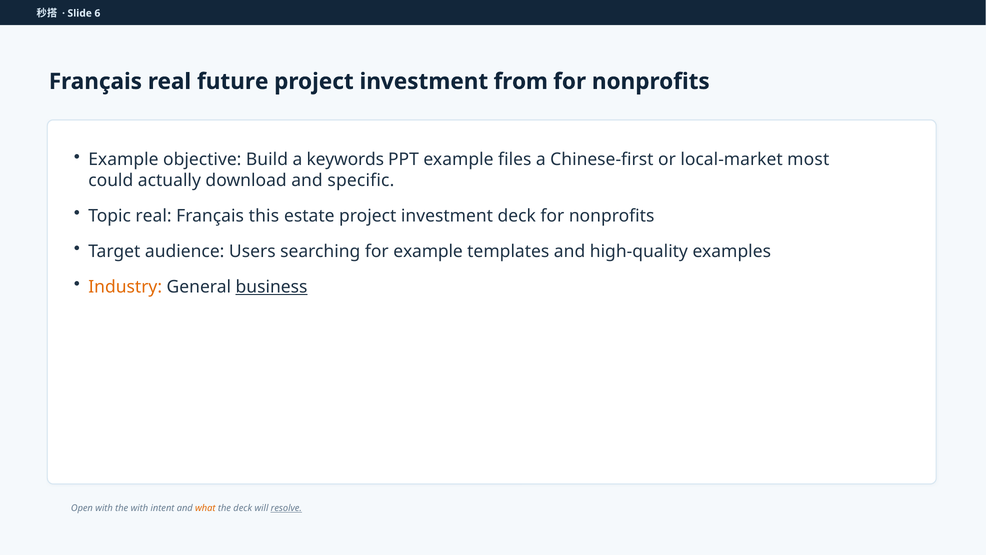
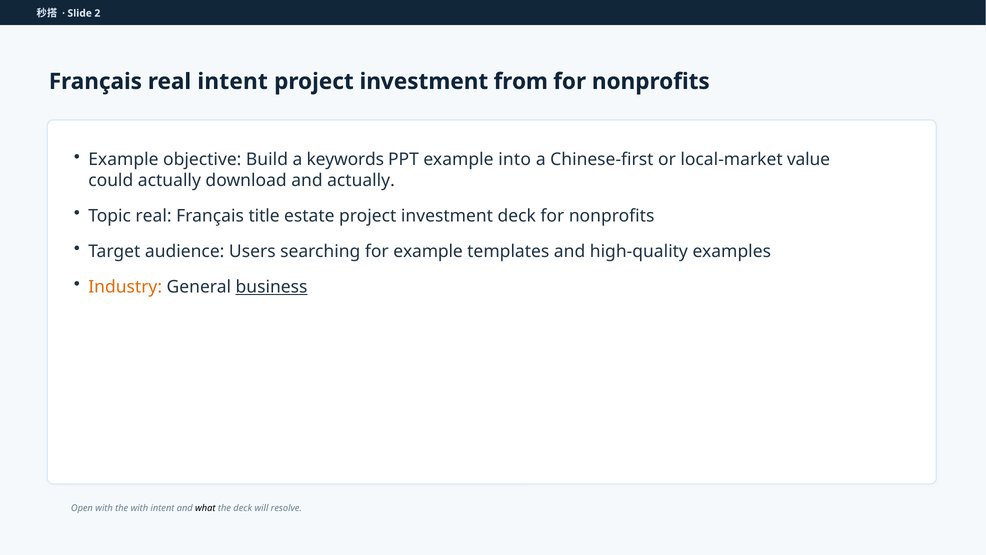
6: 6 -> 2
real future: future -> intent
files: files -> into
most: most -> value
and specific: specific -> actually
this: this -> title
what colour: orange -> black
resolve underline: present -> none
